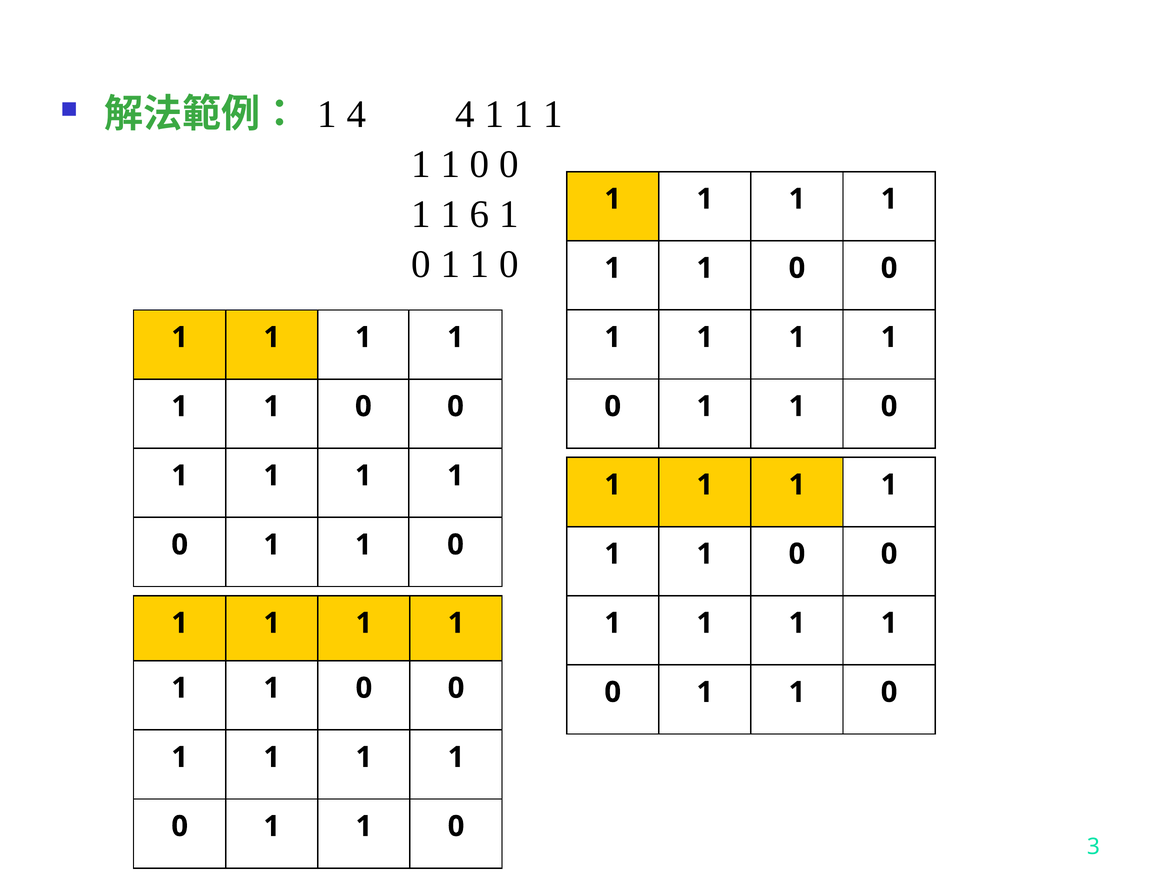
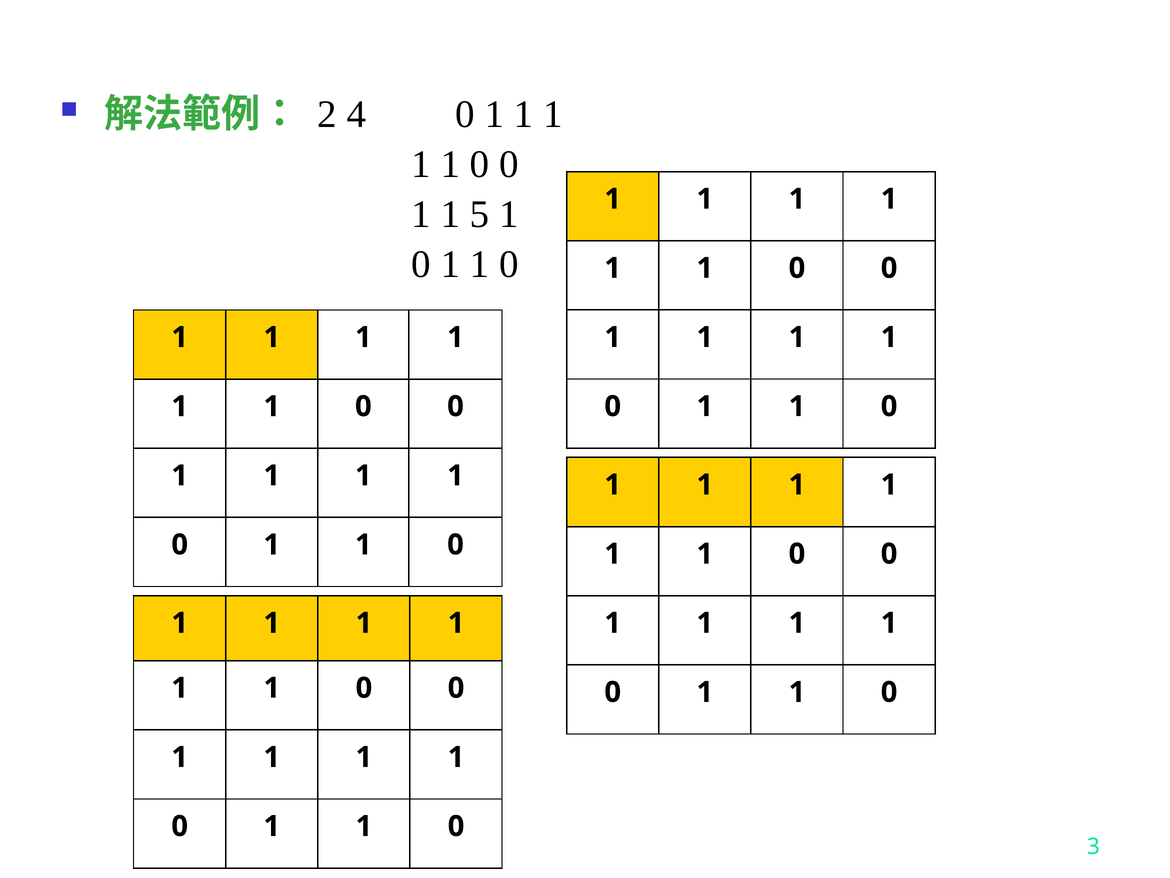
1 at (327, 114): 1 -> 2
4 4: 4 -> 0
6: 6 -> 5
